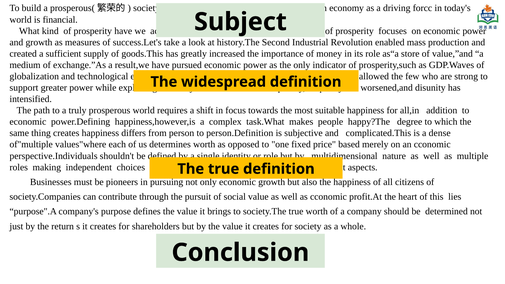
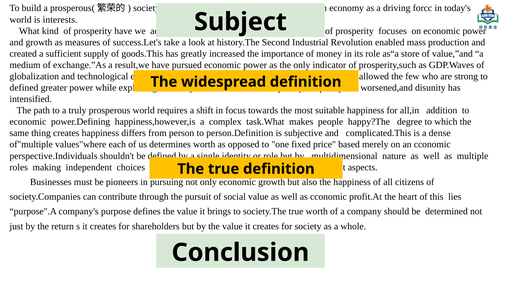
financial: financial -> interests
support at (24, 88): support -> defined
